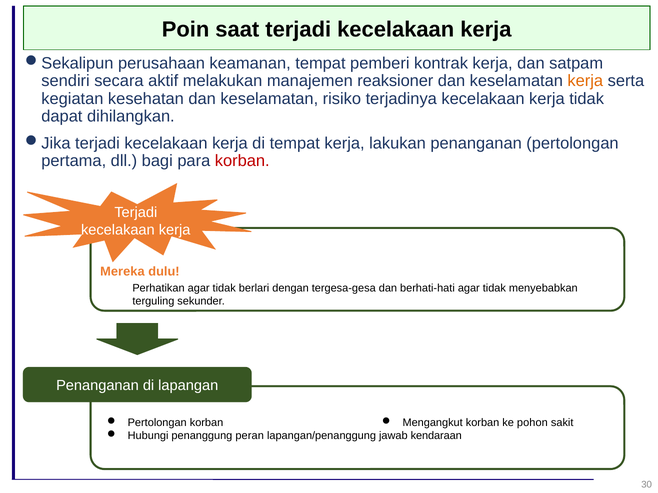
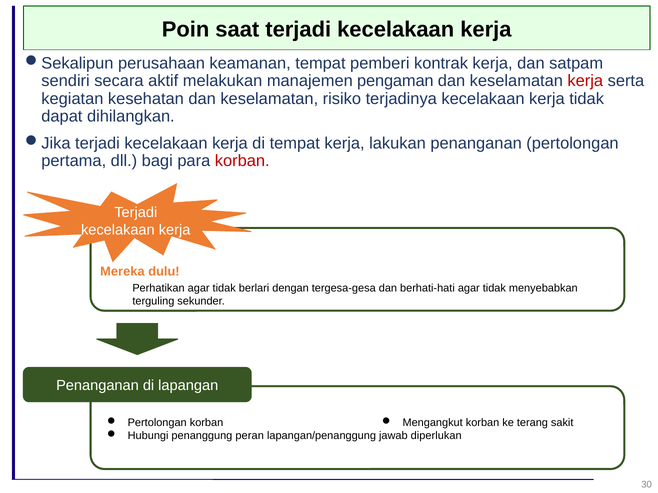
reaksioner: reaksioner -> pengaman
kerja at (585, 81) colour: orange -> red
pohon: pohon -> terang
kendaraan: kendaraan -> diperlukan
